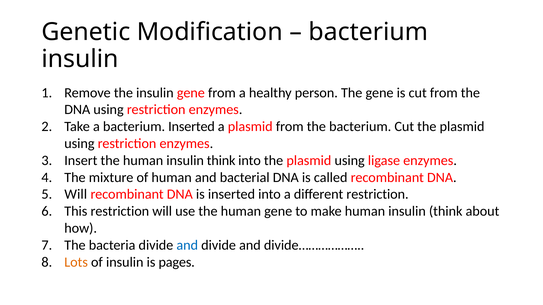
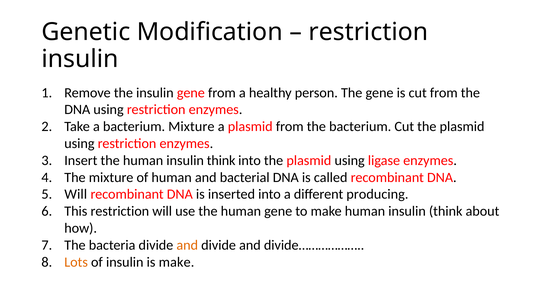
bacterium at (368, 32): bacterium -> restriction
bacterium Inserted: Inserted -> Mixture
different restriction: restriction -> producing
and at (187, 245) colour: blue -> orange
is pages: pages -> make
